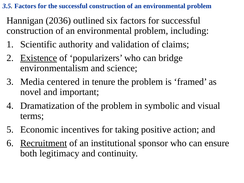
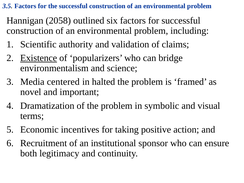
2036: 2036 -> 2058
tenure: tenure -> halted
Recruitment underline: present -> none
